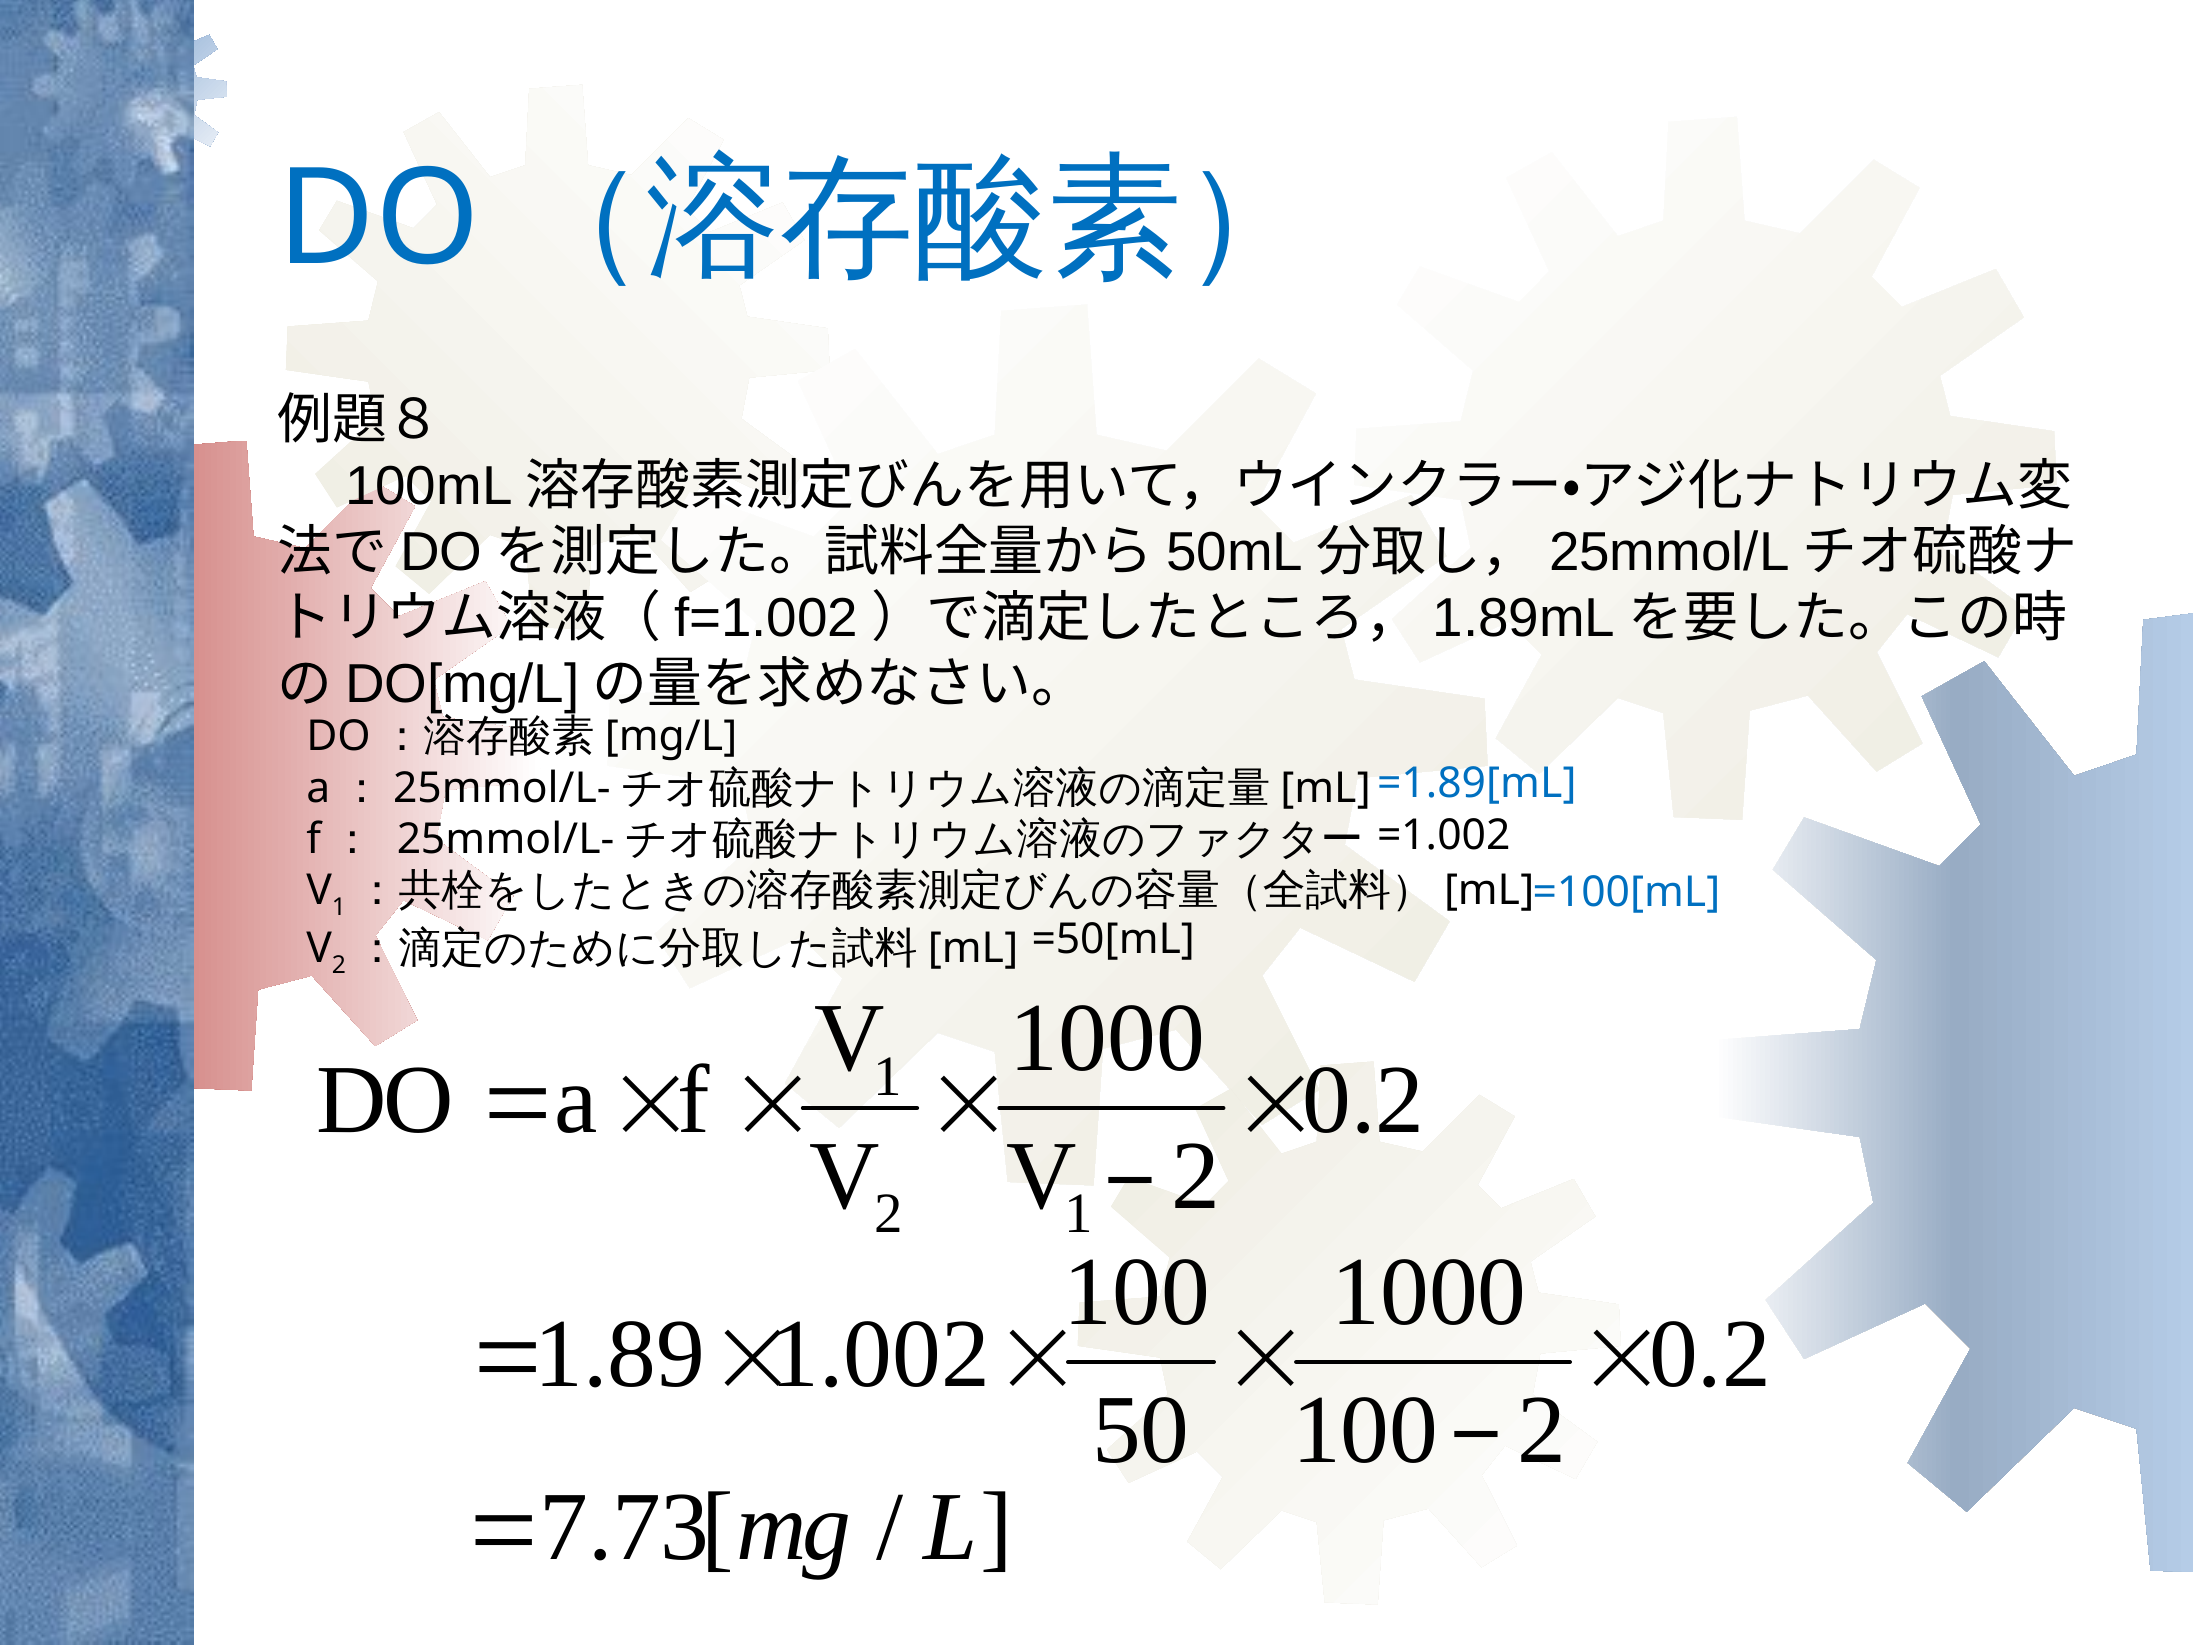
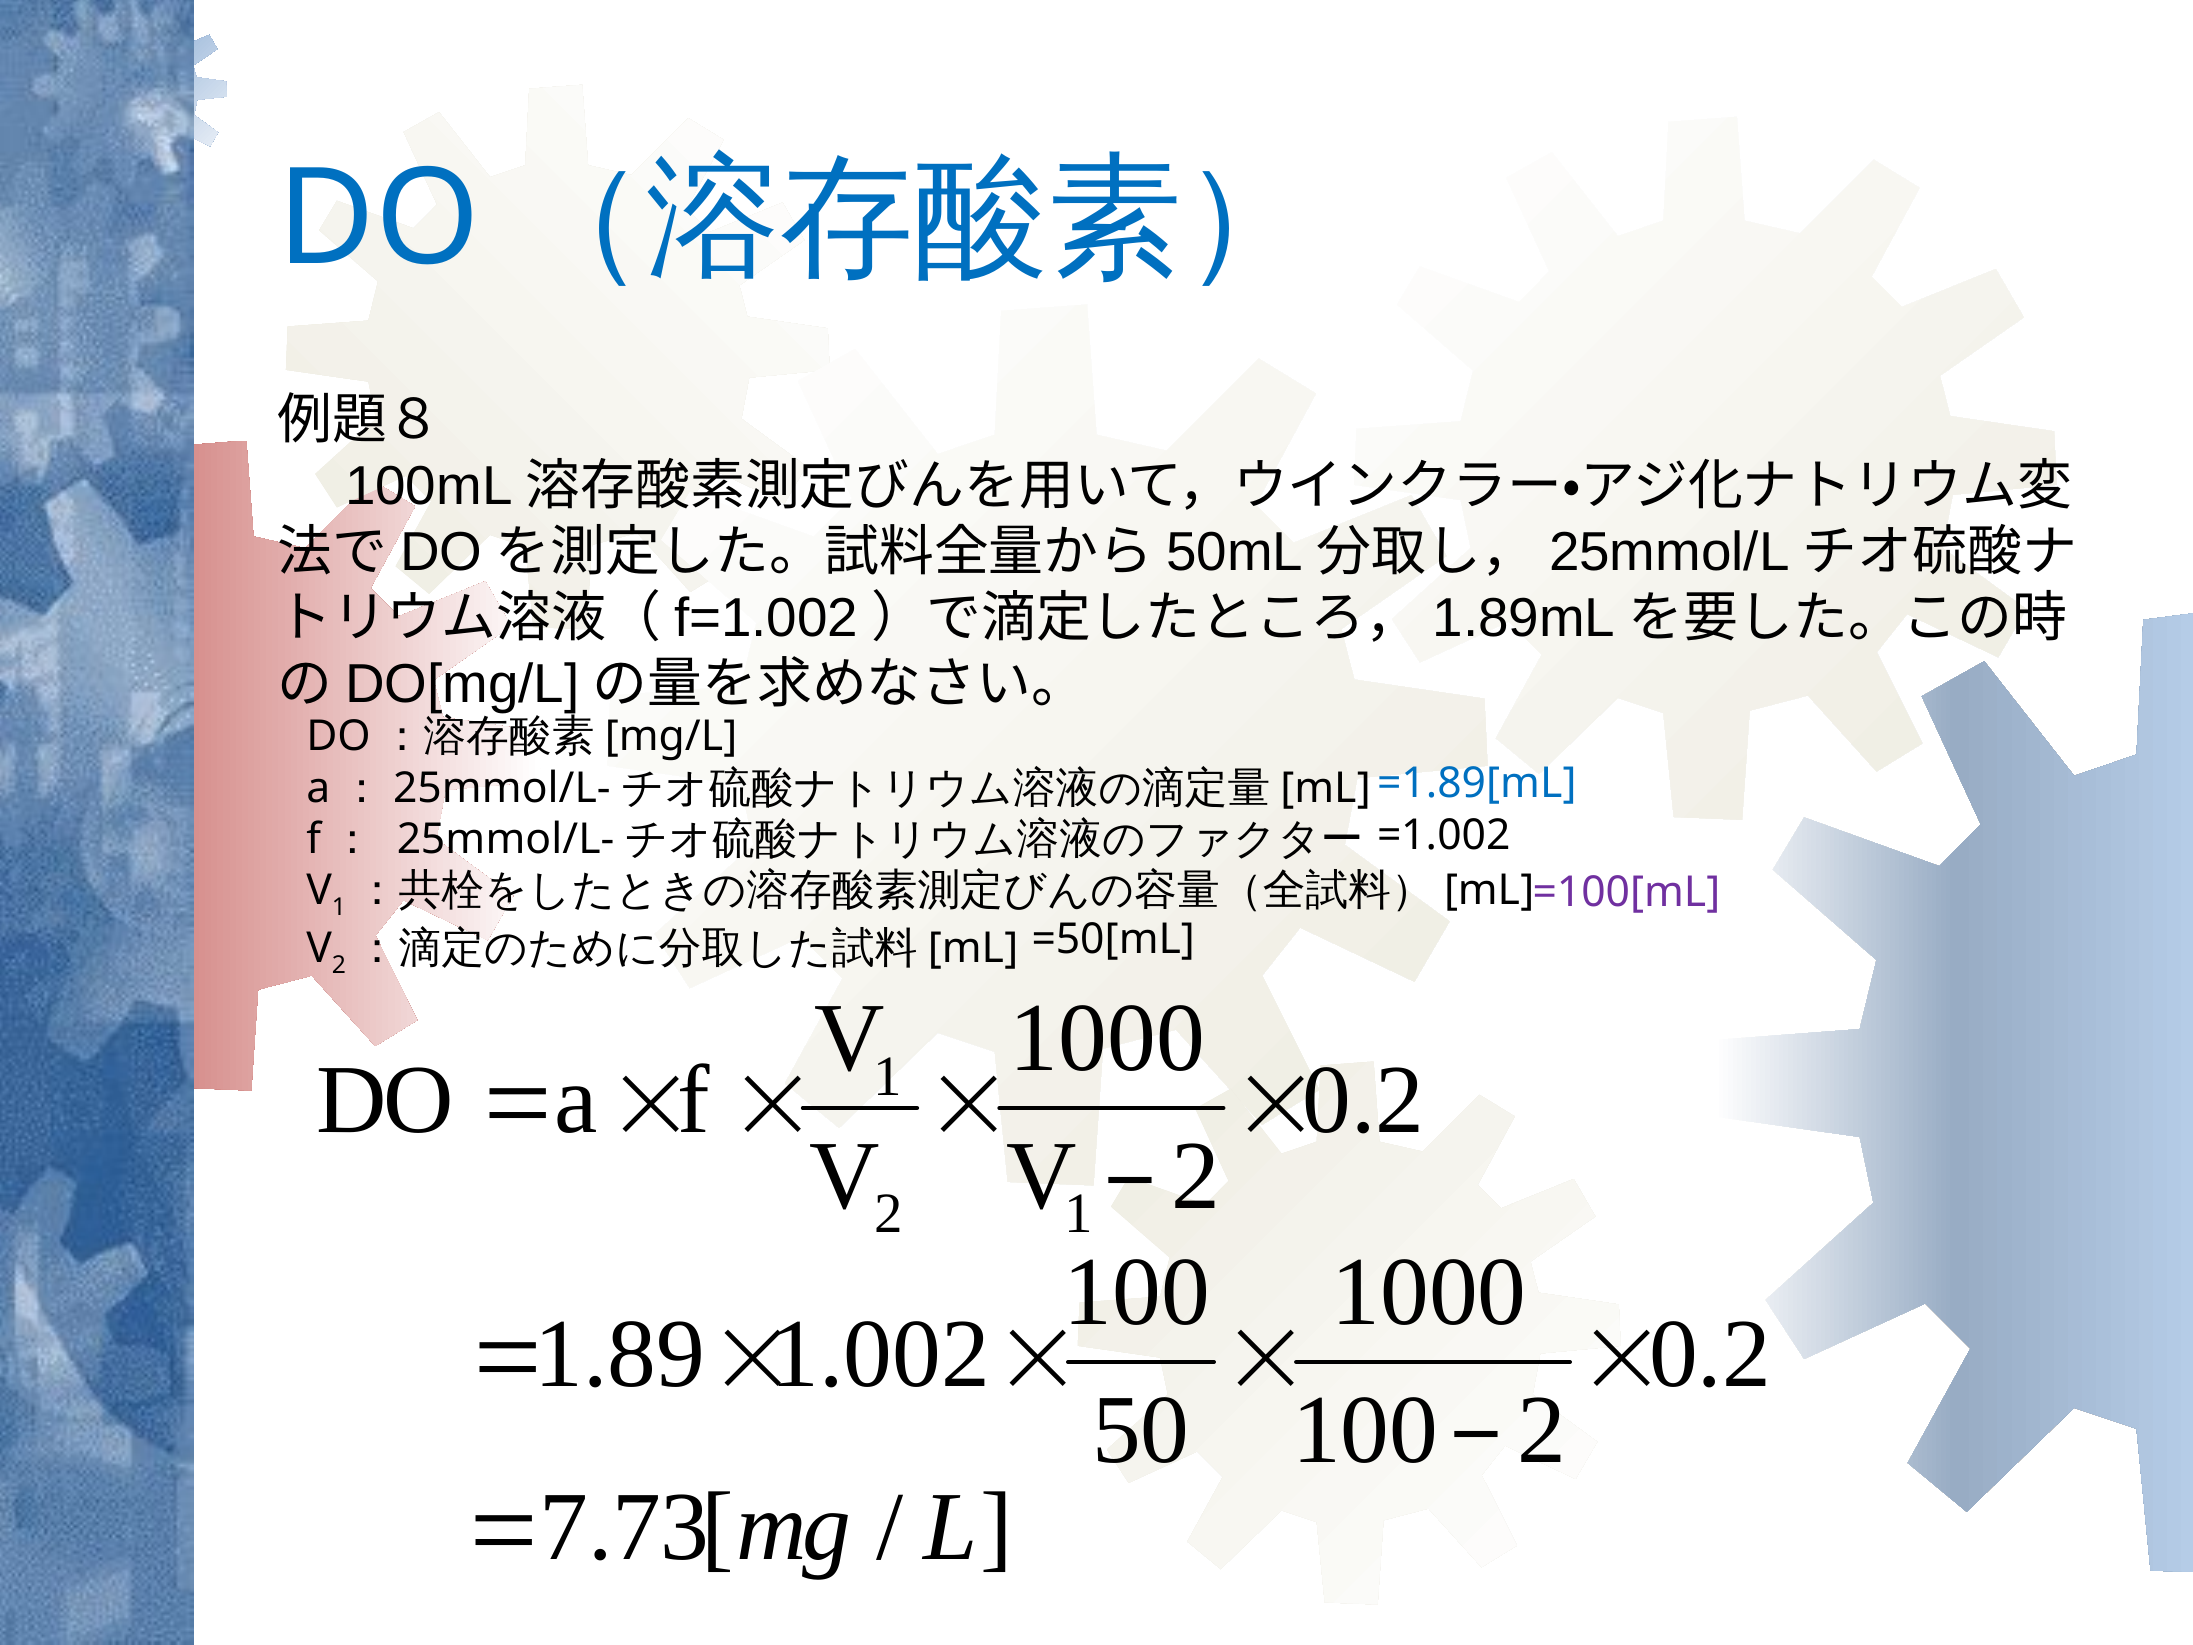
=100[mL colour: blue -> purple
